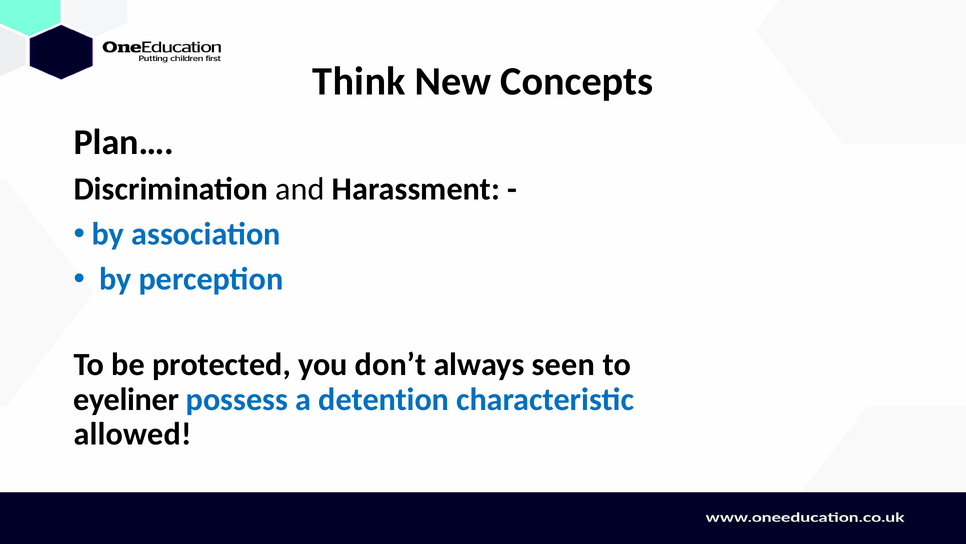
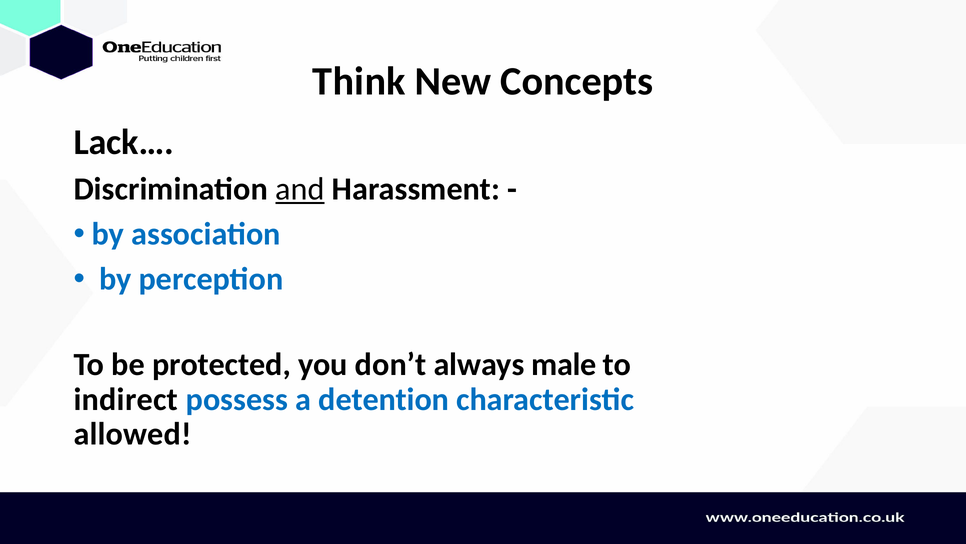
Plan…: Plan… -> Lack…
and underline: none -> present
seen: seen -> male
eyeliner: eyeliner -> indirect
